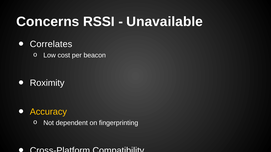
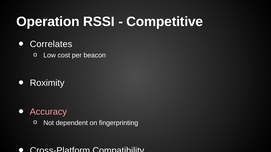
Concerns: Concerns -> Operation
Unavailable: Unavailable -> Competitive
Accuracy colour: yellow -> pink
